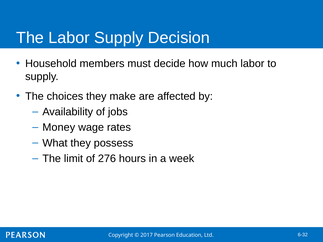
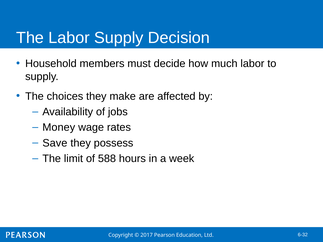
What: What -> Save
276: 276 -> 588
